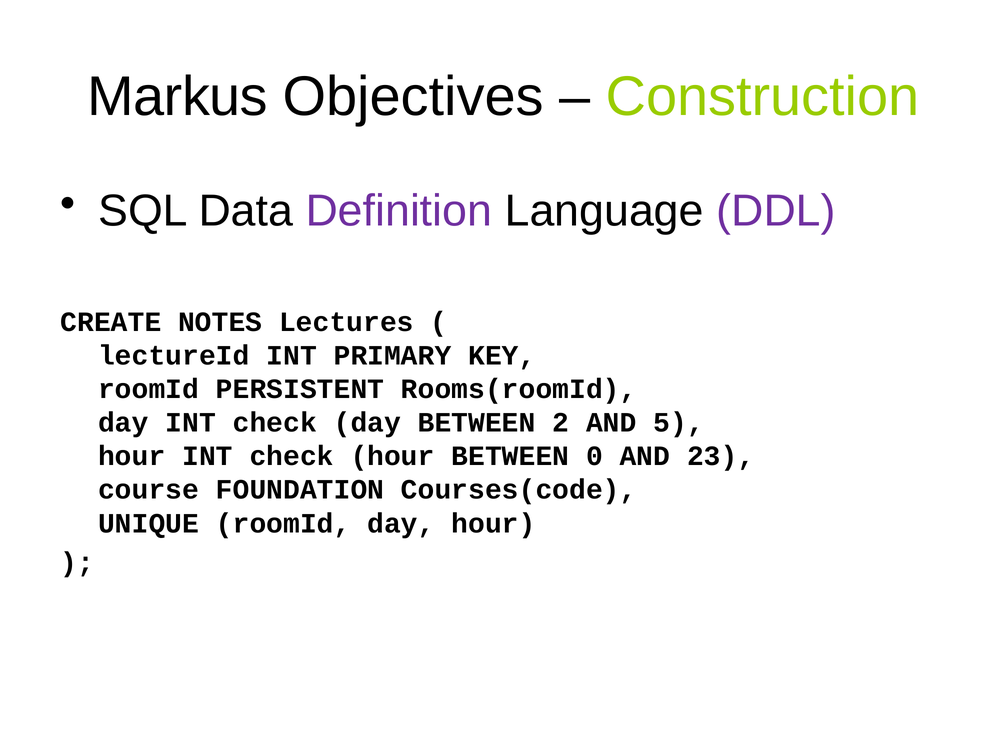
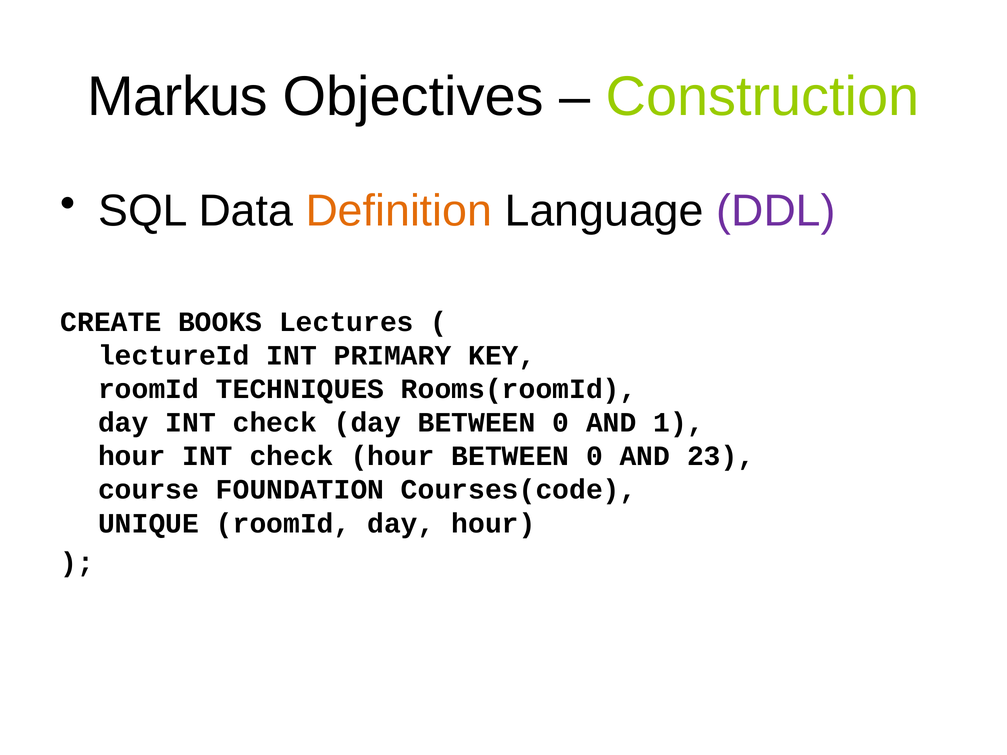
Definition colour: purple -> orange
NOTES: NOTES -> BOOKS
PERSISTENT: PERSISTENT -> TECHNIQUES
day BETWEEN 2: 2 -> 0
5: 5 -> 1
